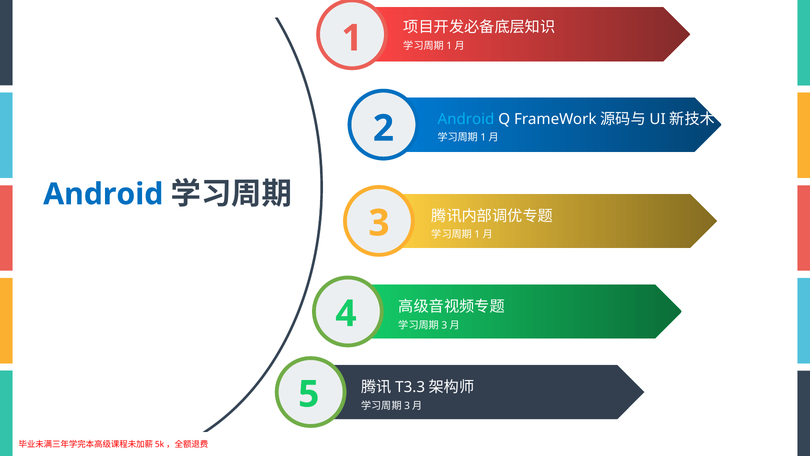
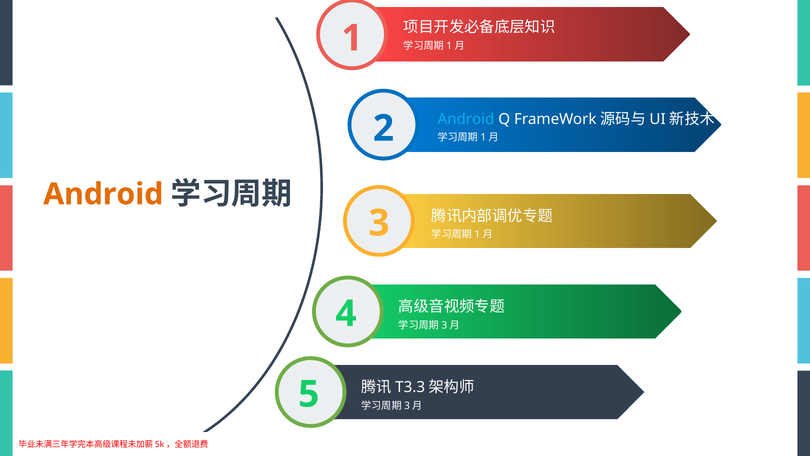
Android at (103, 194) colour: blue -> orange
